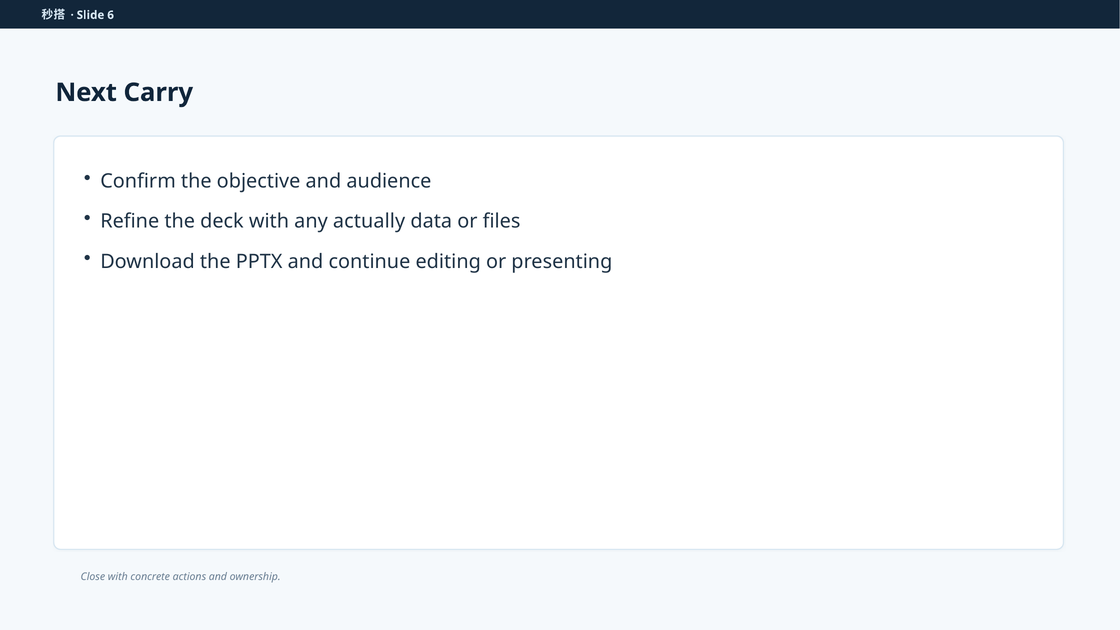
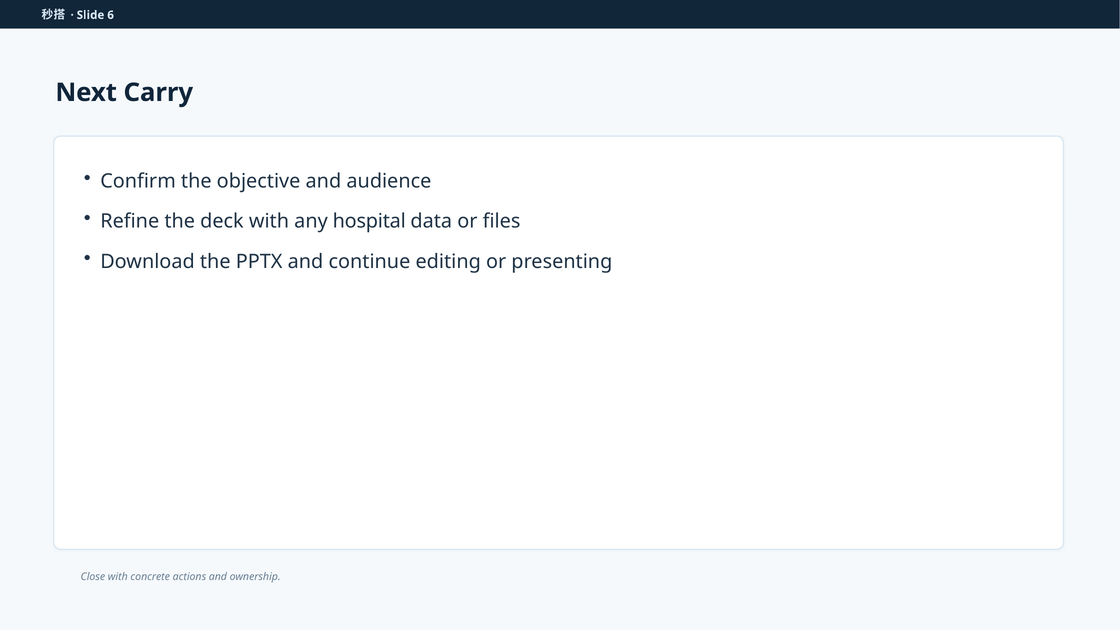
actually: actually -> hospital
